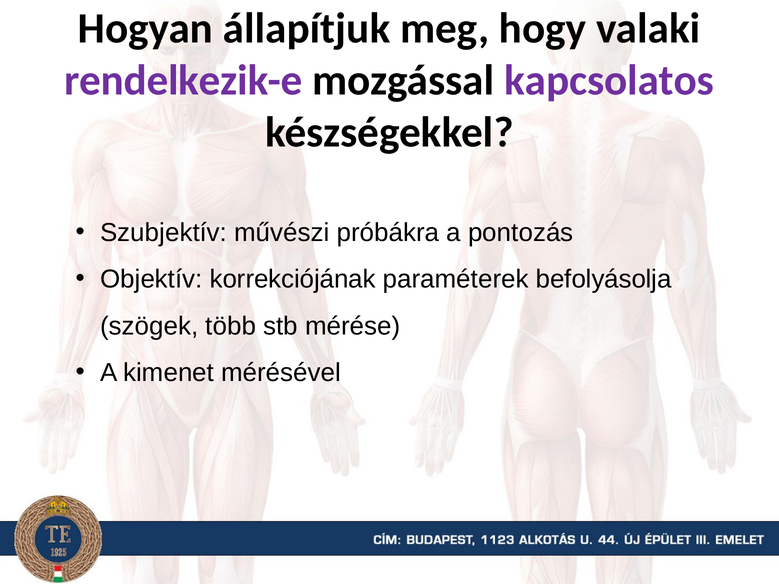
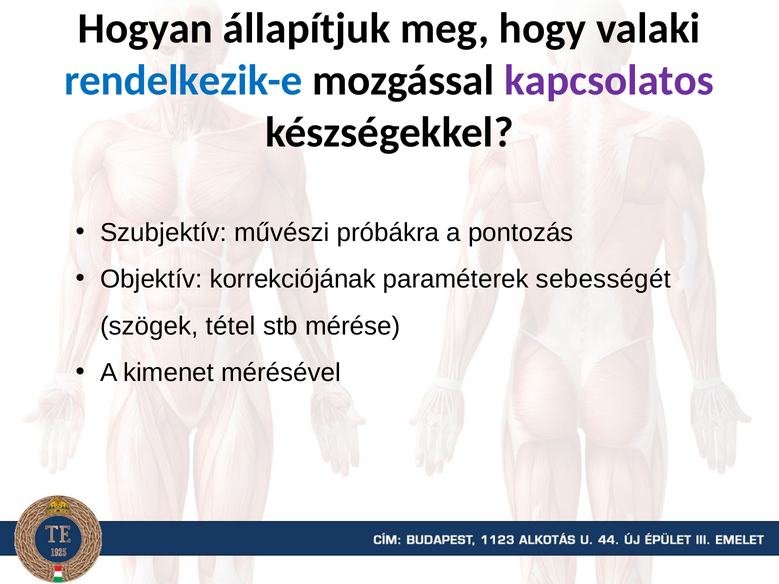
rendelkezik-e colour: purple -> blue
befolyásolja: befolyásolja -> sebességét
több: több -> tétel
